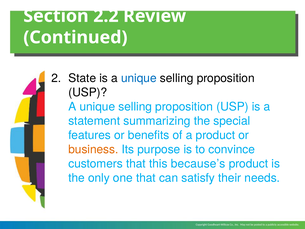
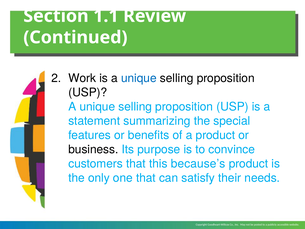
2.2: 2.2 -> 1.1
State: State -> Work
business colour: orange -> black
